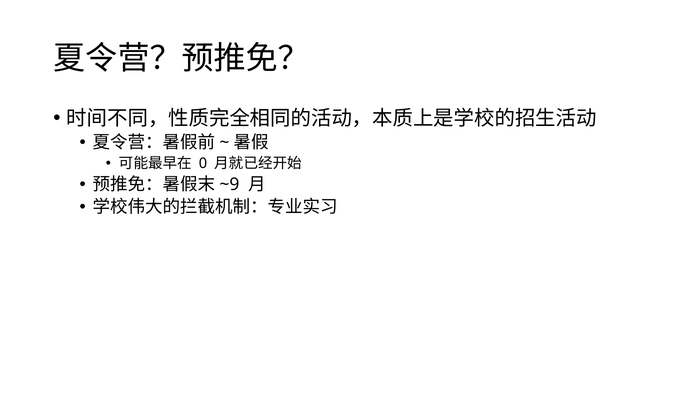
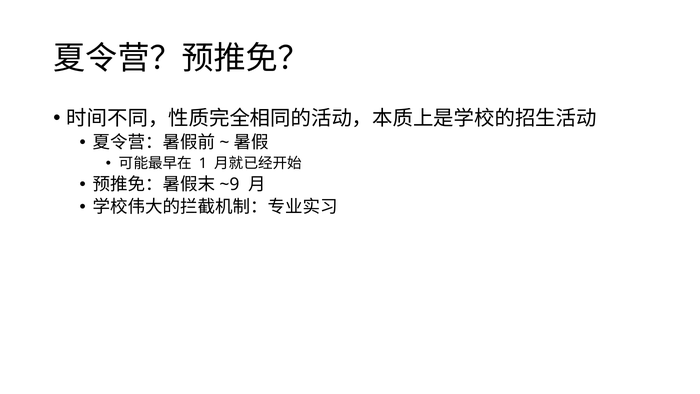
0: 0 -> 1
